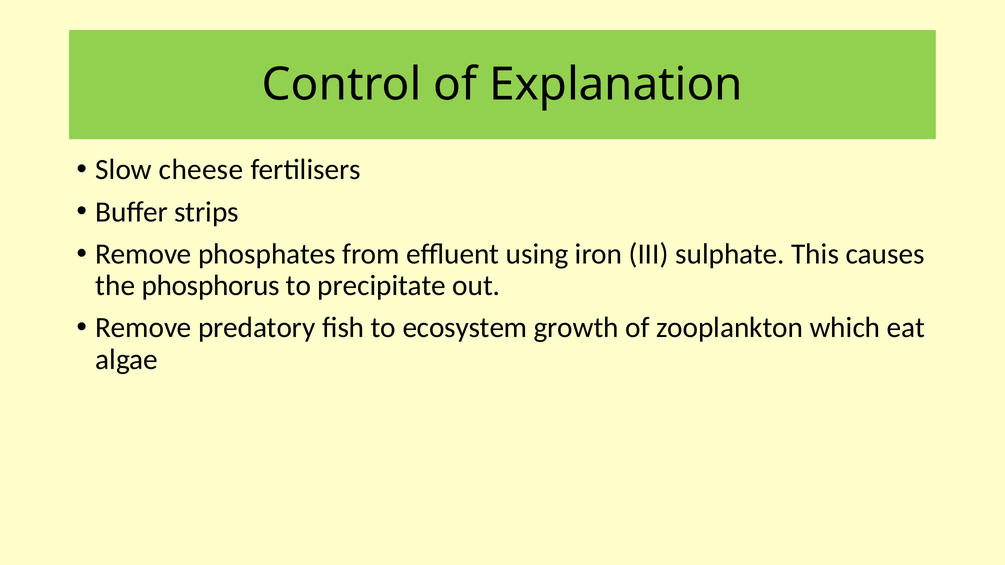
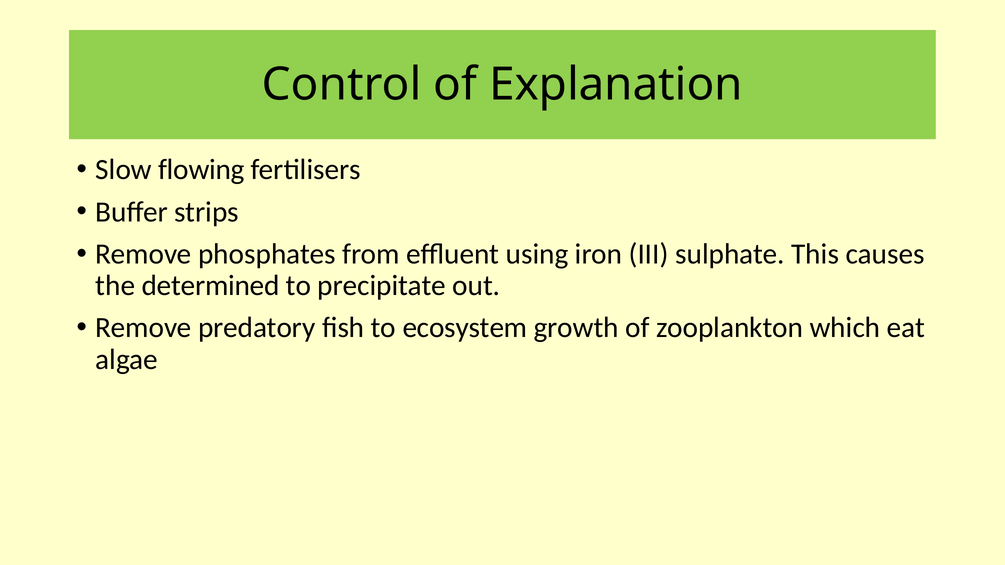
cheese: cheese -> flowing
phosphorus: phosphorus -> determined
